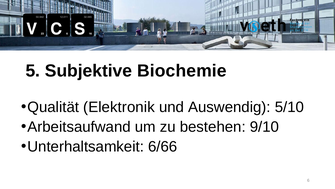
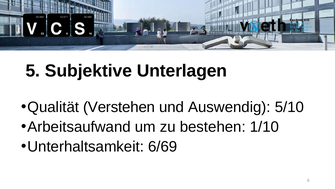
Biochemie: Biochemie -> Unterlagen
Elektronik: Elektronik -> Verstehen
9/10: 9/10 -> 1/10
6/66: 6/66 -> 6/69
